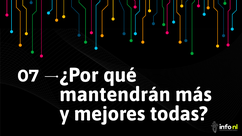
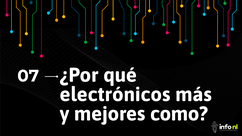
mantendrán: mantendrán -> electrónicos
todas: todas -> como
